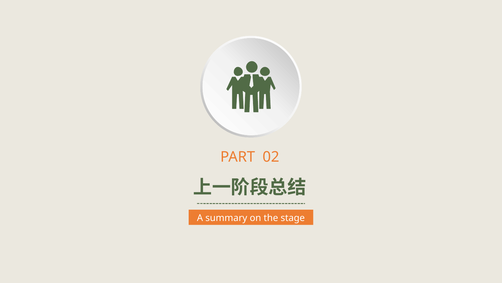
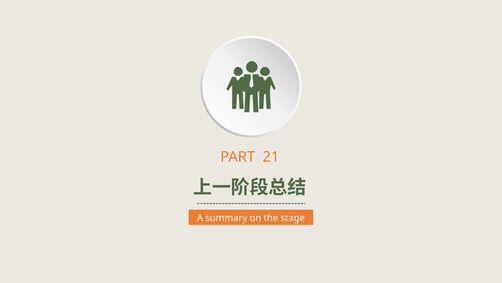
02: 02 -> 21
